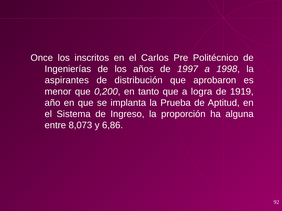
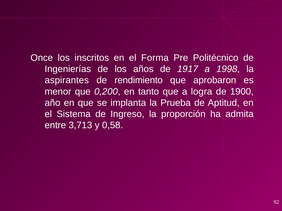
Carlos: Carlos -> Forma
1997: 1997 -> 1917
distribución: distribución -> rendimiento
1919: 1919 -> 1900
alguna: alguna -> admita
8,073: 8,073 -> 3,713
6,86: 6,86 -> 0,58
